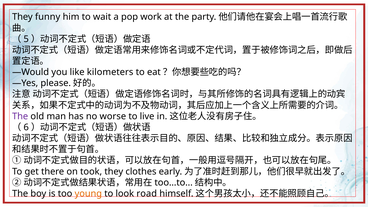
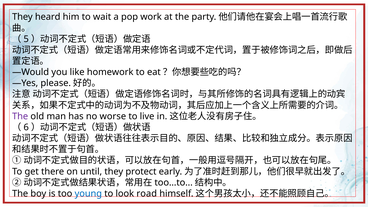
funny: funny -> heard
kilometers: kilometers -> homework
took: took -> until
clothes: clothes -> protect
young colour: orange -> blue
